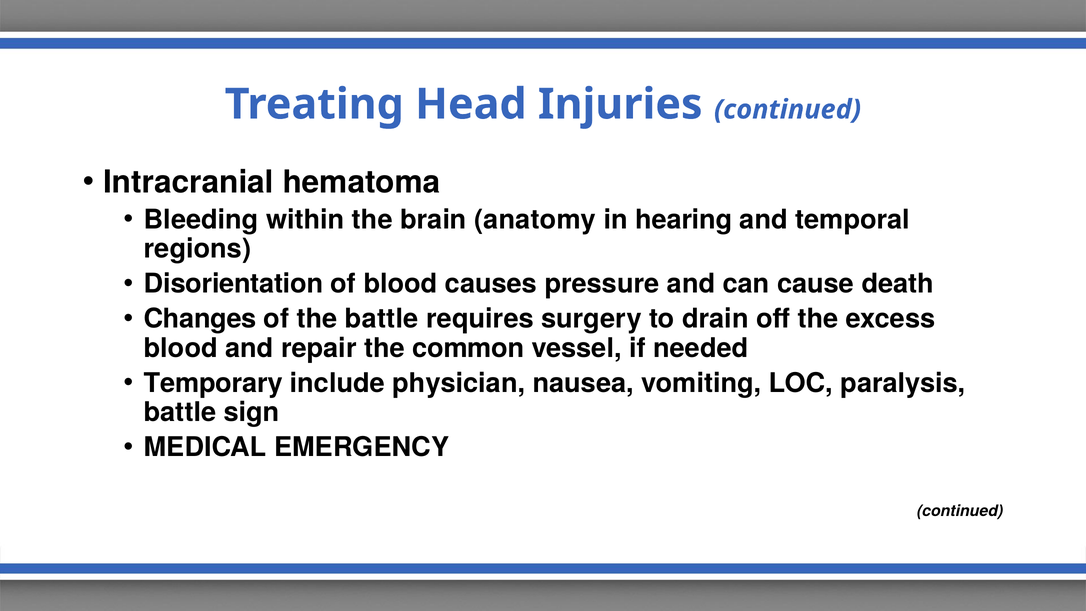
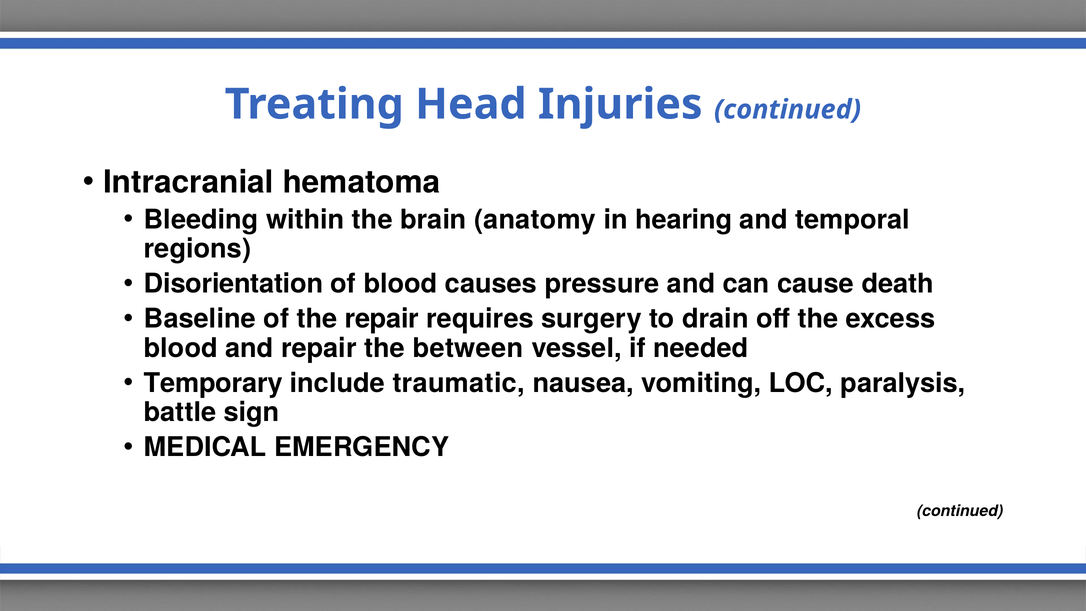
Changes: Changes -> Baseline
the battle: battle -> repair
common: common -> between
physician: physician -> traumatic
